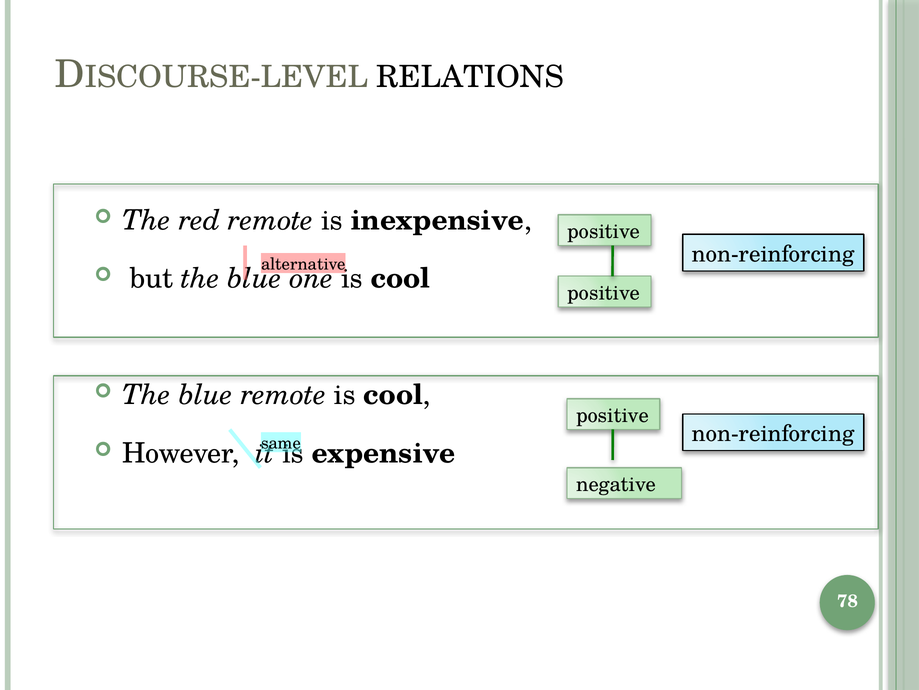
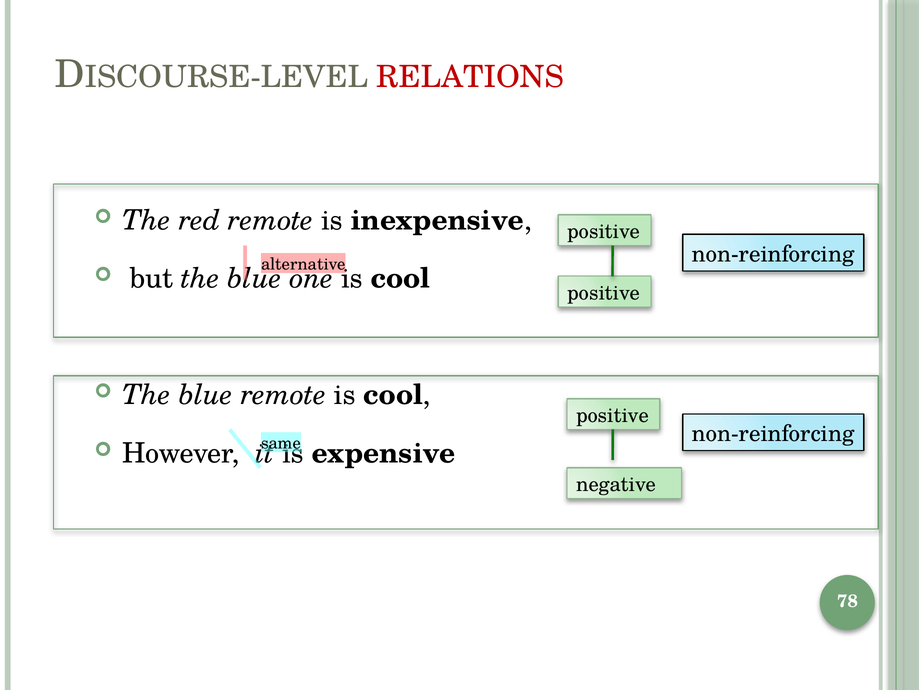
RELATIONS colour: black -> red
